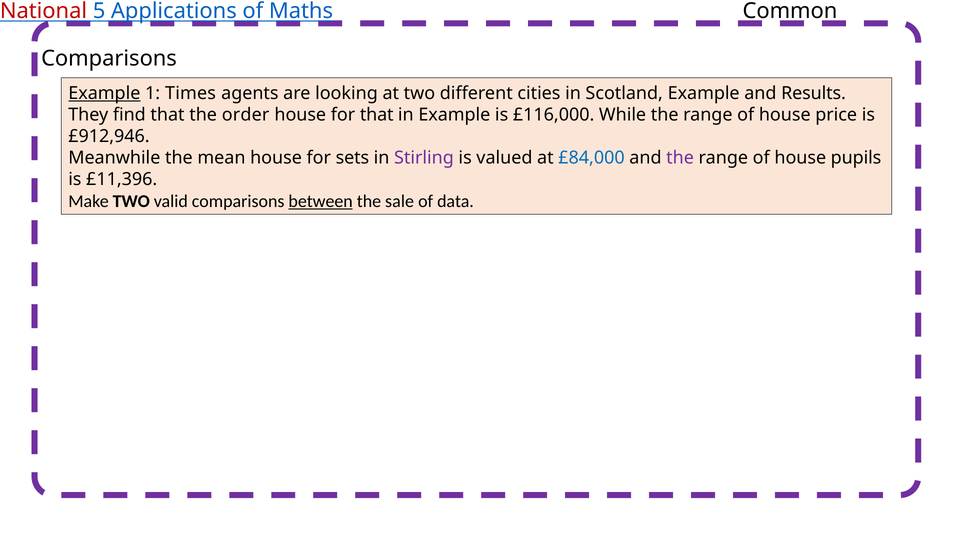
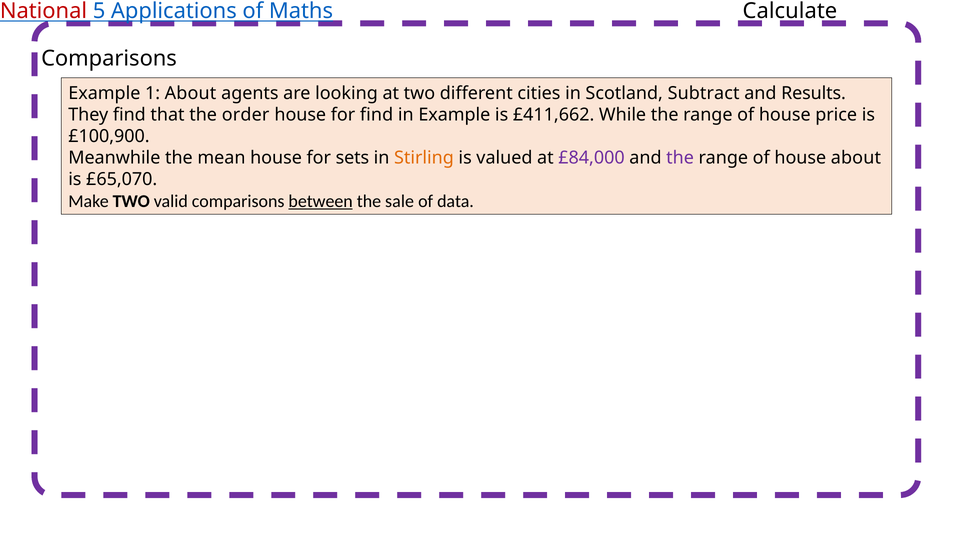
Common: Common -> Calculate
Example at (104, 93) underline: present -> none
1 Times: Times -> About
Scotland Example: Example -> Subtract
for that: that -> find
£116,000: £116,000 -> £411,662
£912,946: £912,946 -> £100,900
Stirling colour: purple -> orange
£84,000 colour: blue -> purple
house pupils: pupils -> about
£11,396: £11,396 -> £65,070
